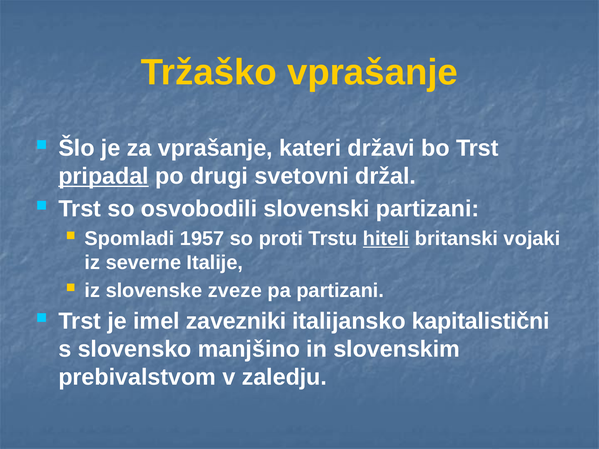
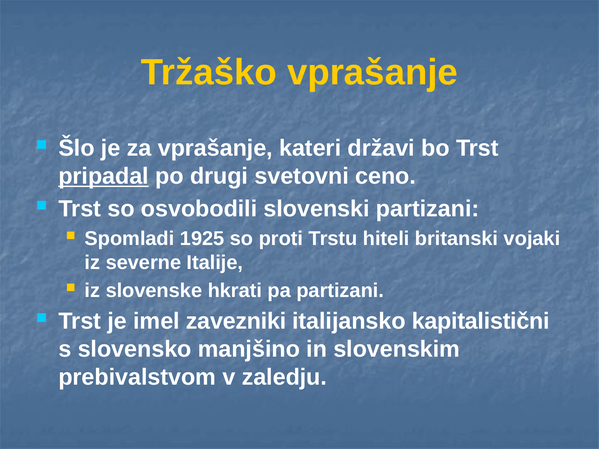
držal: držal -> ceno
1957: 1957 -> 1925
hiteli underline: present -> none
zveze: zveze -> hkrati
